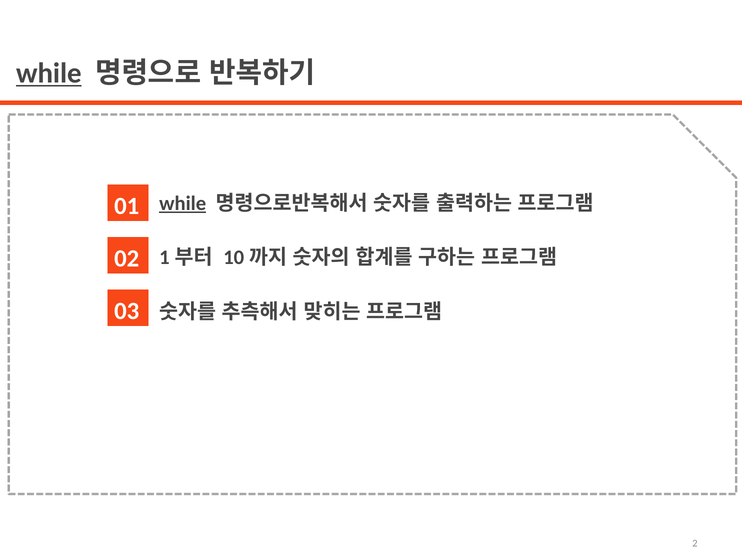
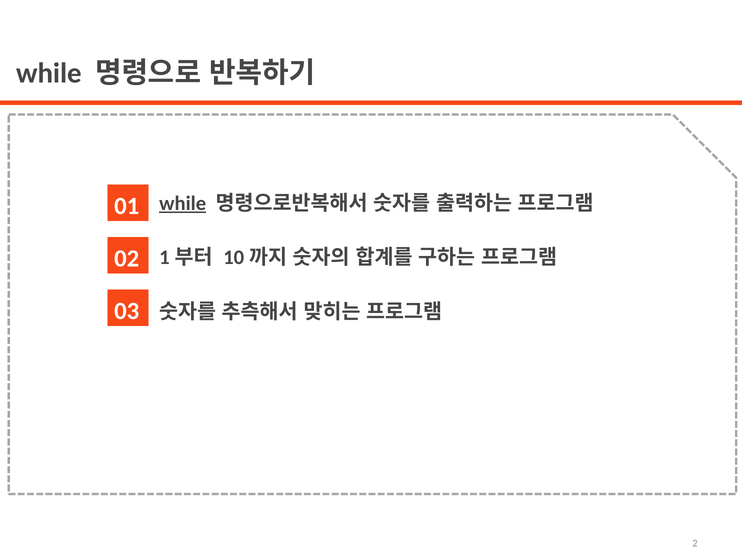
while at (49, 73) underline: present -> none
